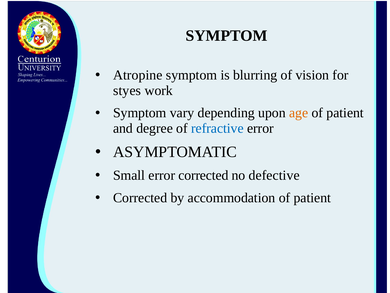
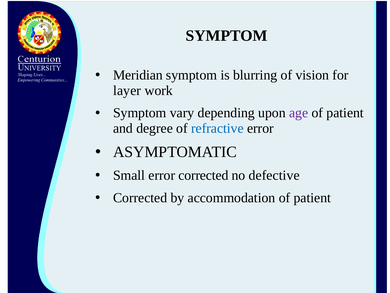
Atropine: Atropine -> Meridian
styes: styes -> layer
age colour: orange -> purple
